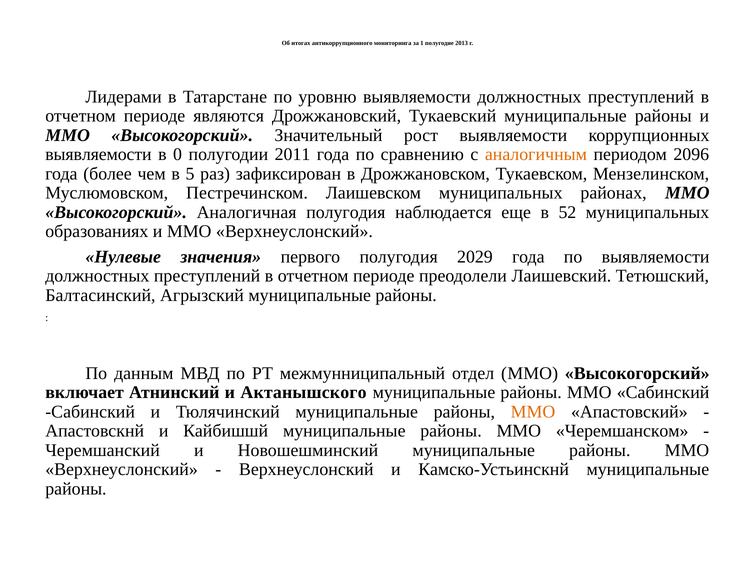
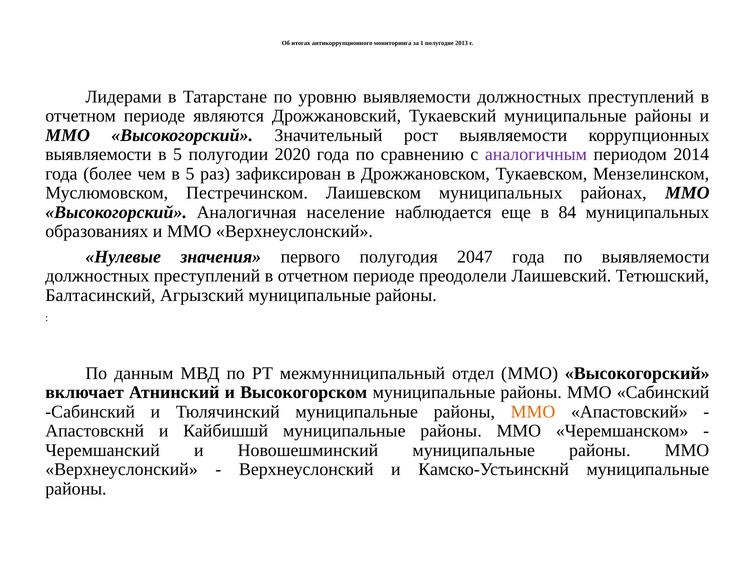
0 at (178, 154): 0 -> 5
2011: 2011 -> 2020
аналогичным colour: orange -> purple
2096: 2096 -> 2014
Аналогичная полугодия: полугодия -> население
52: 52 -> 84
2029: 2029 -> 2047
Актанышского: Актанышского -> Высокогорском
